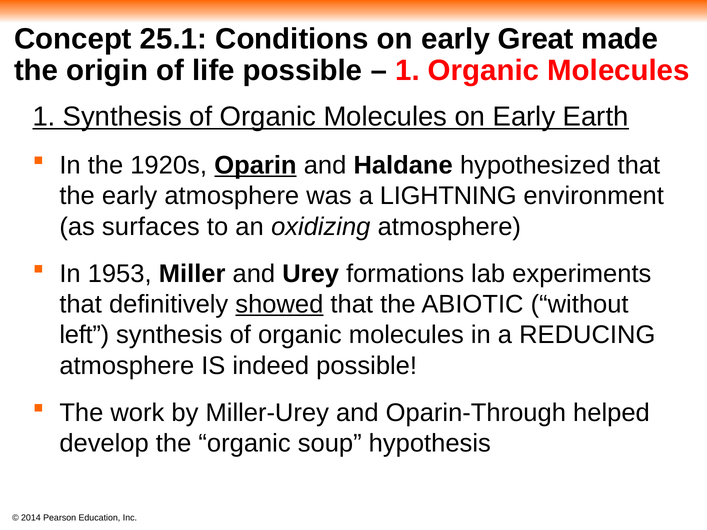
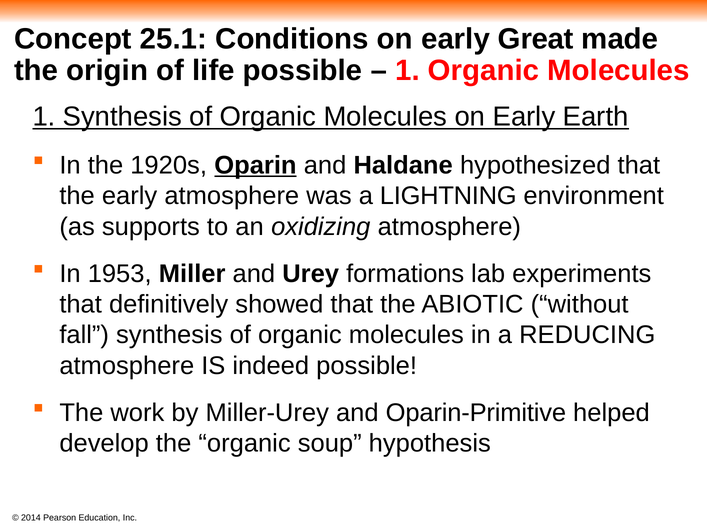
surfaces: surfaces -> supports
showed underline: present -> none
left: left -> fall
Oparin-Through: Oparin-Through -> Oparin-Primitive
